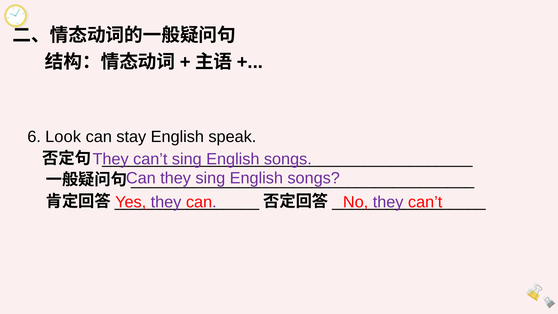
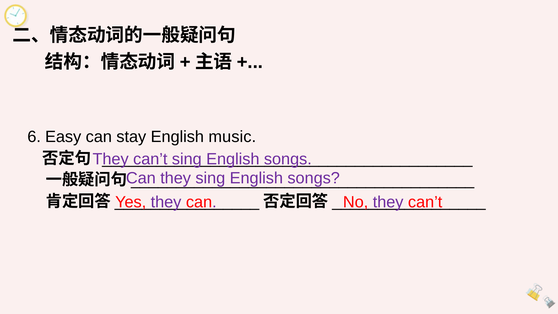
Look: Look -> Easy
speak: speak -> music
